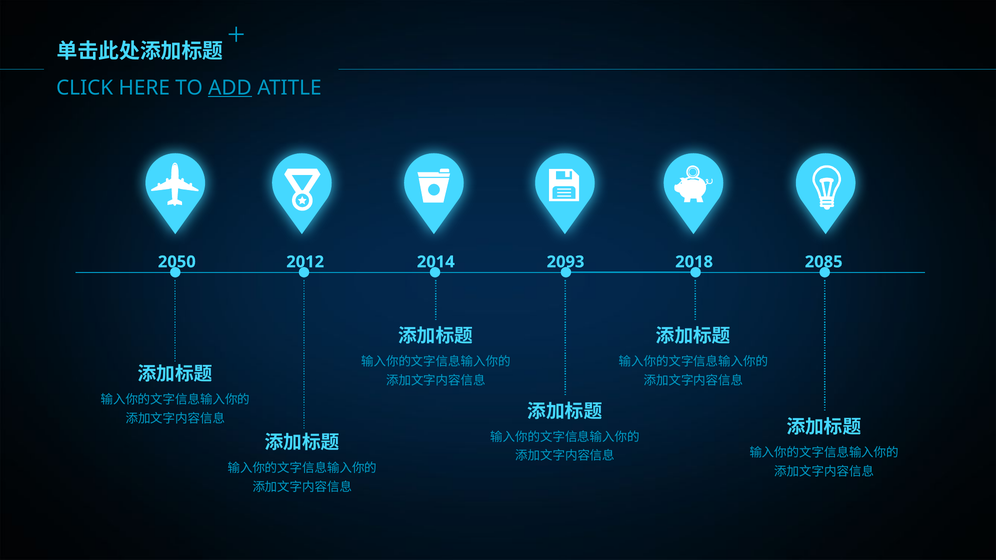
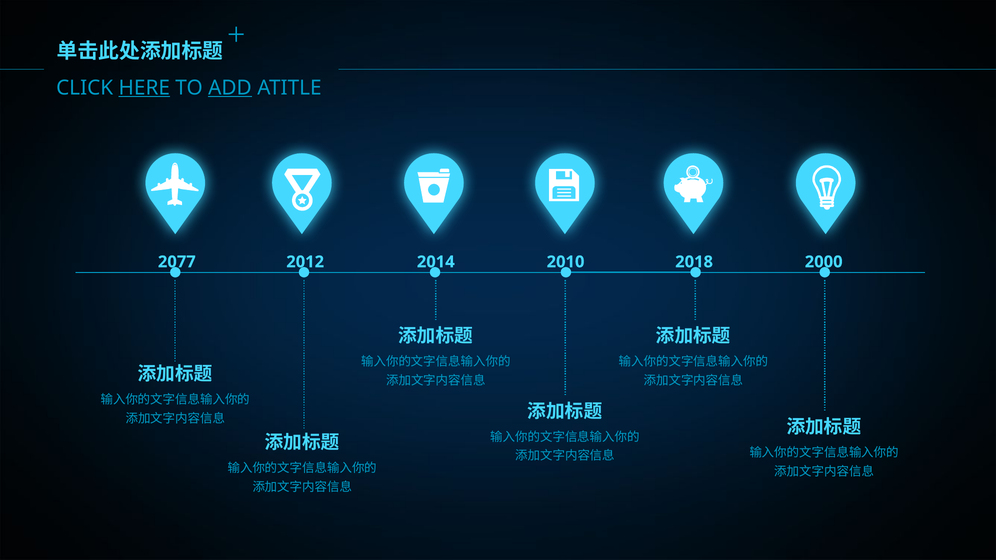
HERE underline: none -> present
2050: 2050 -> 2077
2093: 2093 -> 2010
2085: 2085 -> 2000
